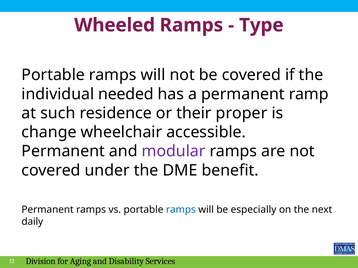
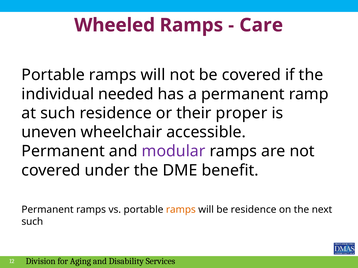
Type: Type -> Care
change: change -> uneven
ramps at (181, 210) colour: blue -> orange
be especially: especially -> residence
daily at (32, 222): daily -> such
